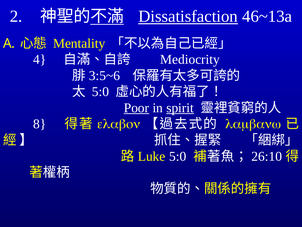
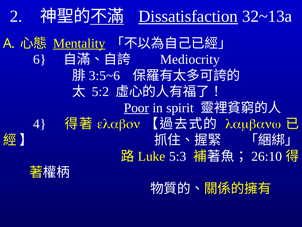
46~13a: 46~13a -> 32~13a
Mentality underline: none -> present
4: 4 -> 6
5:0 at (100, 92): 5:0 -> 5:2
spirit underline: present -> none
8: 8 -> 4
5:0 at (178, 156): 5:0 -> 5:3
